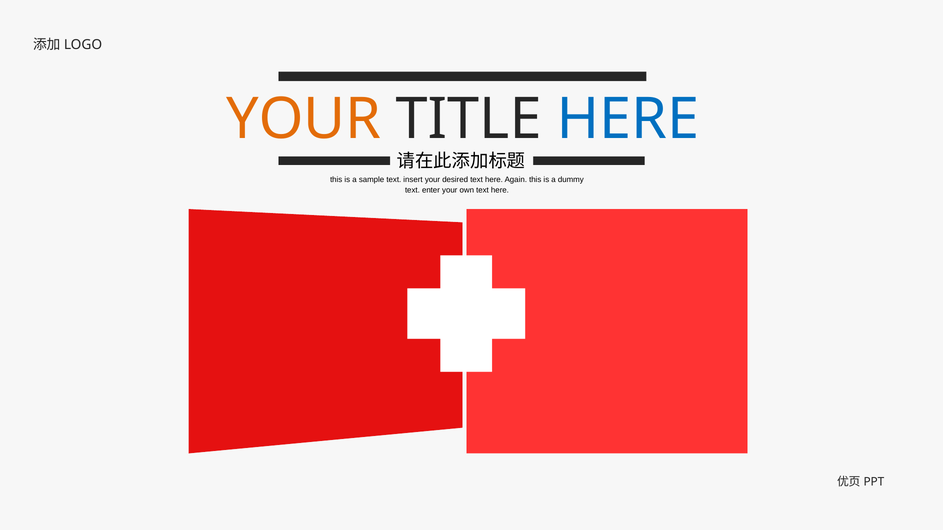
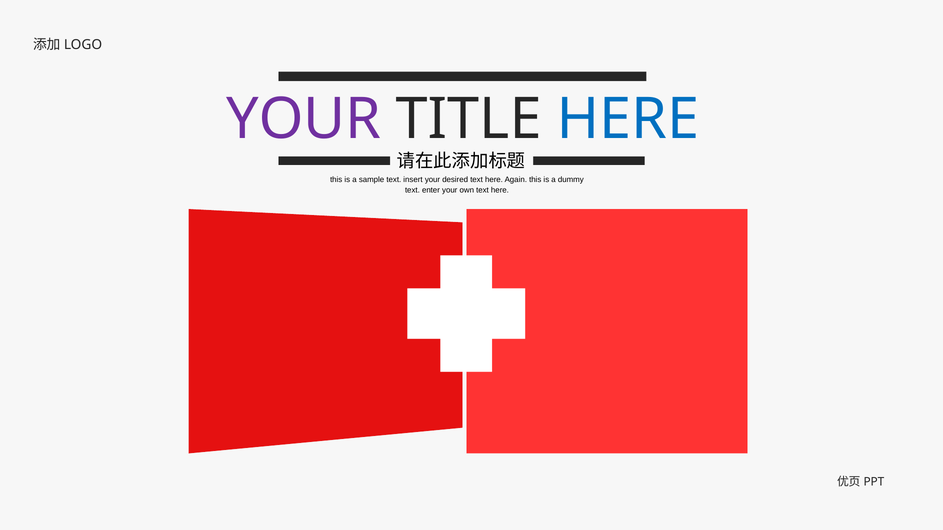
YOUR at (304, 119) colour: orange -> purple
